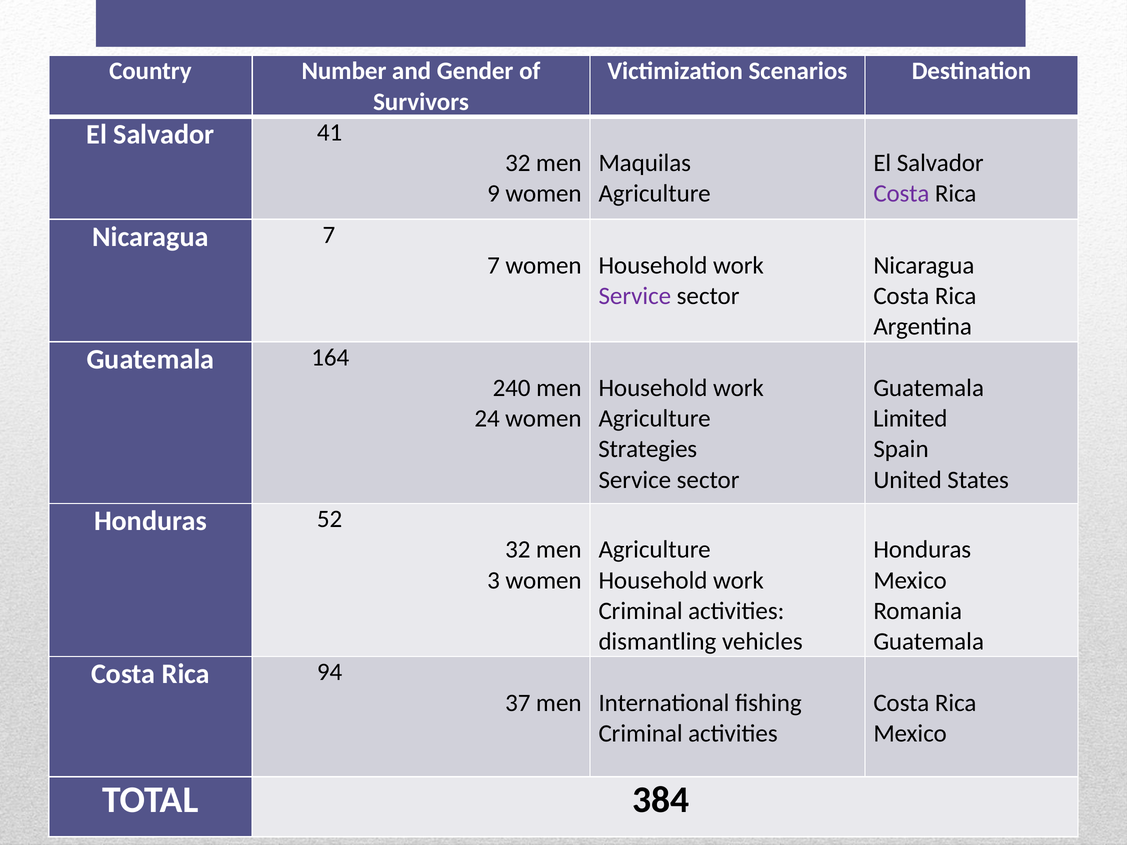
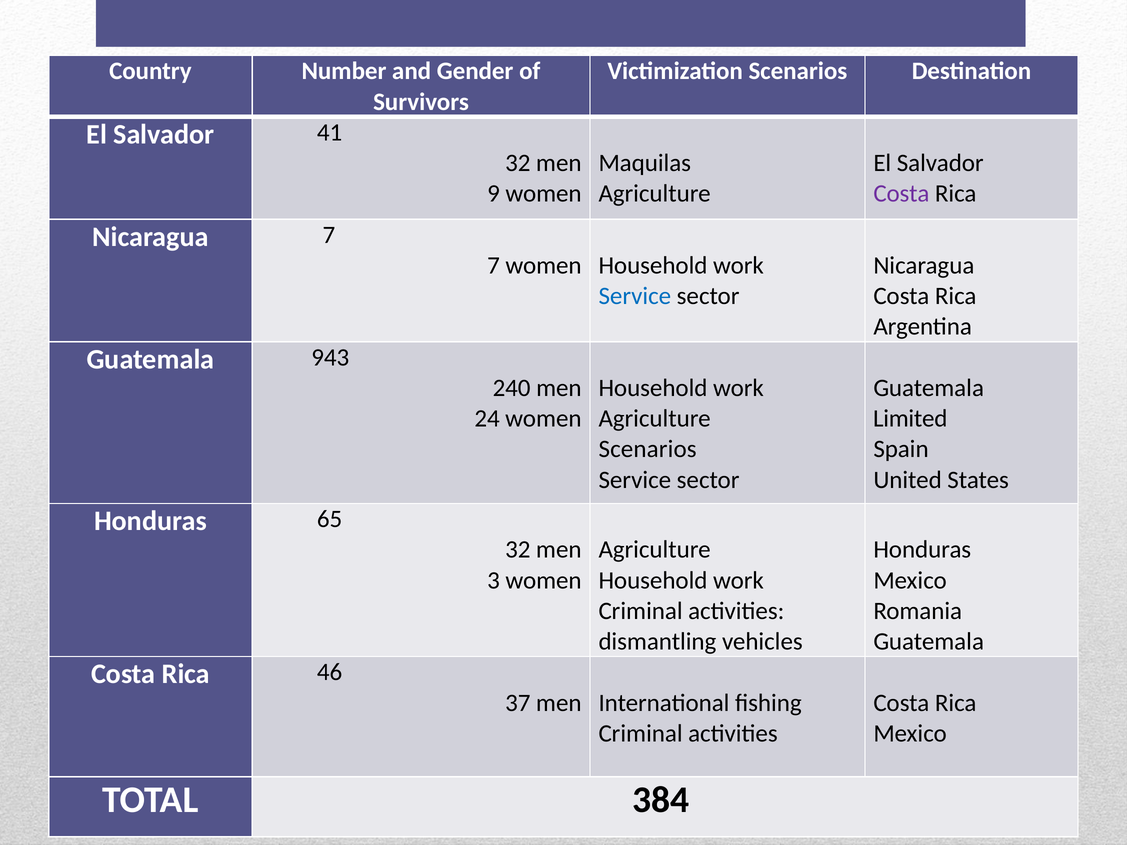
Service at (635, 296) colour: purple -> blue
164: 164 -> 943
Strategies at (648, 449): Strategies -> Scenarios
52: 52 -> 65
94: 94 -> 46
